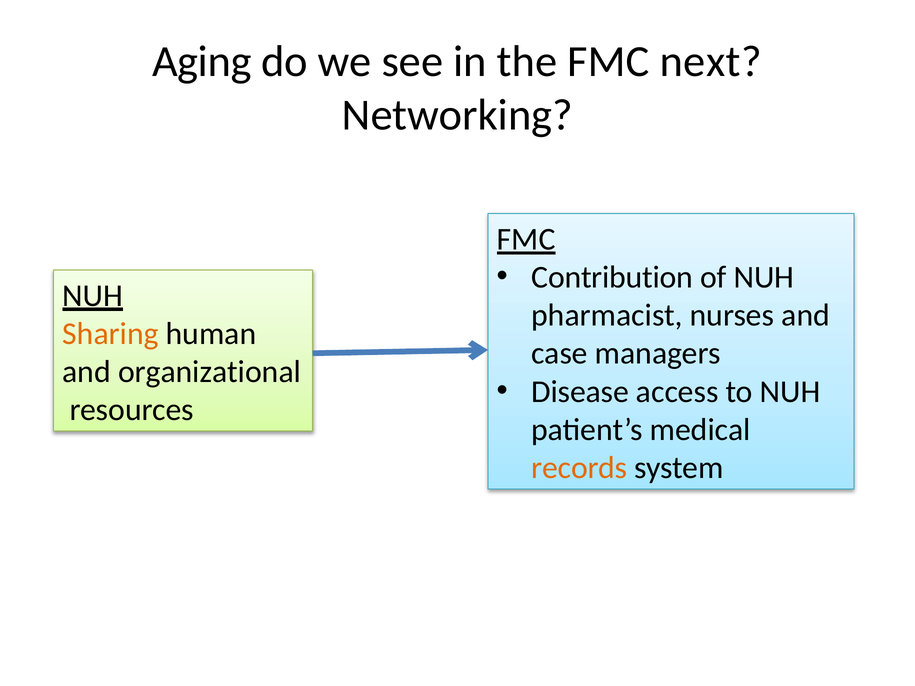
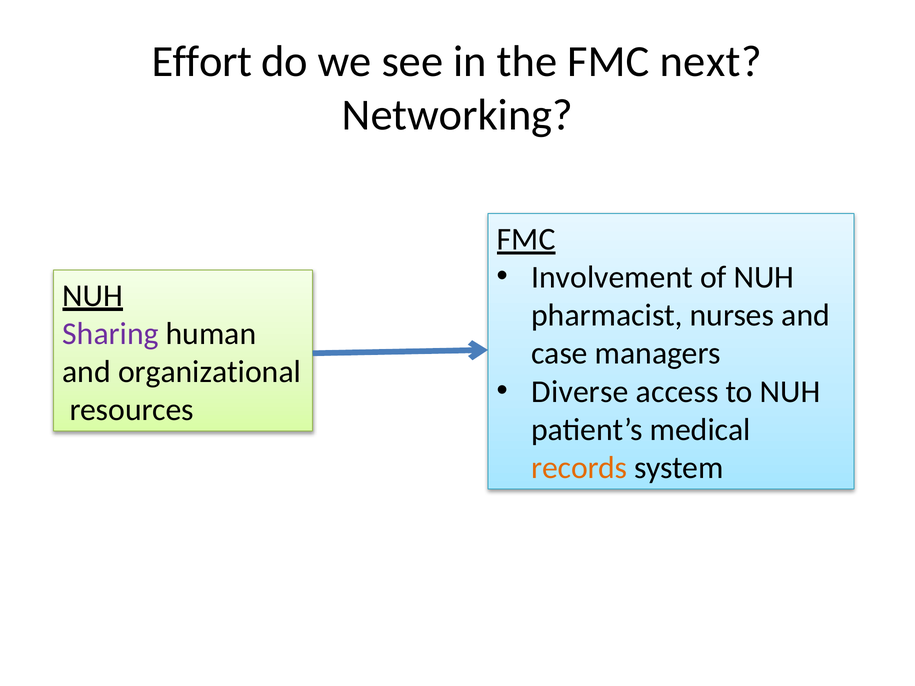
Aging: Aging -> Effort
Contribution: Contribution -> Involvement
Sharing colour: orange -> purple
Disease: Disease -> Diverse
